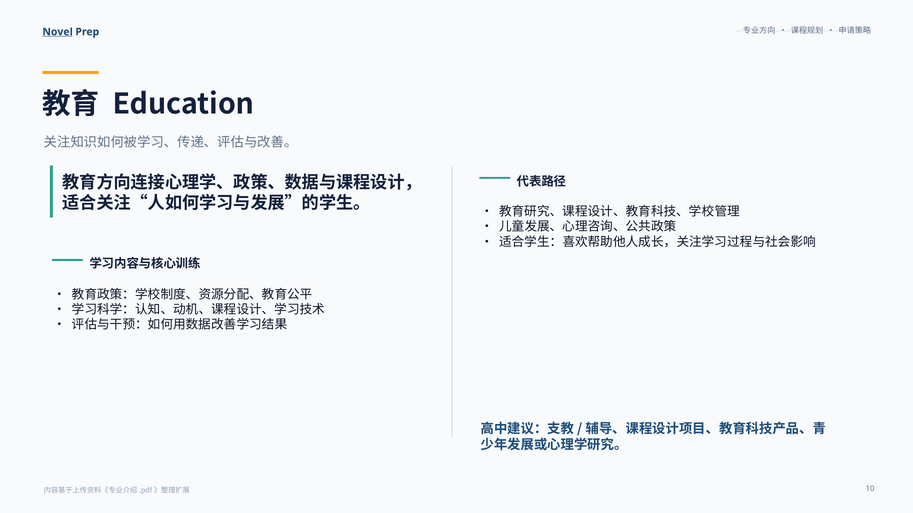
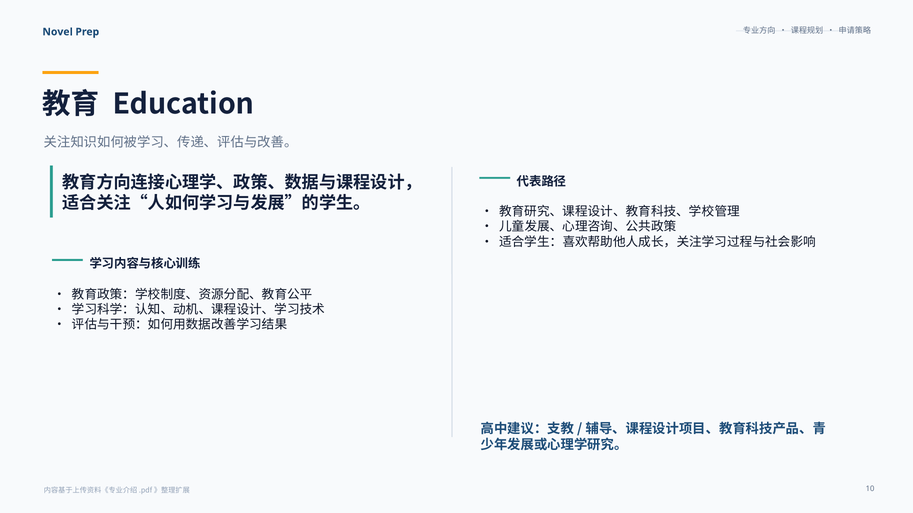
Novel underline: present -> none
